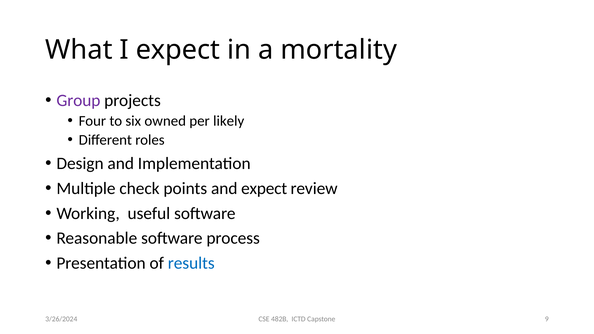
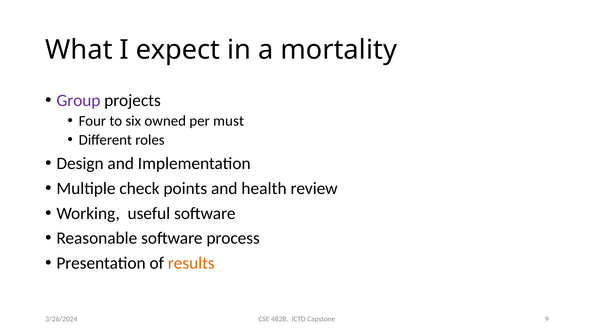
likely: likely -> must
and expect: expect -> health
results colour: blue -> orange
